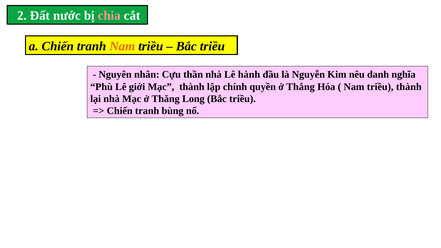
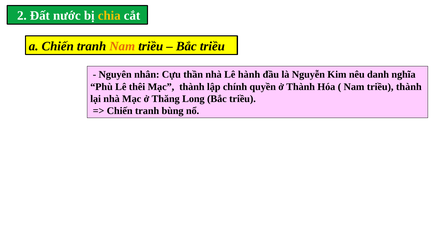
chia colour: pink -> yellow
giới: giới -> thêi
ở Thắng: Thắng -> Thành
